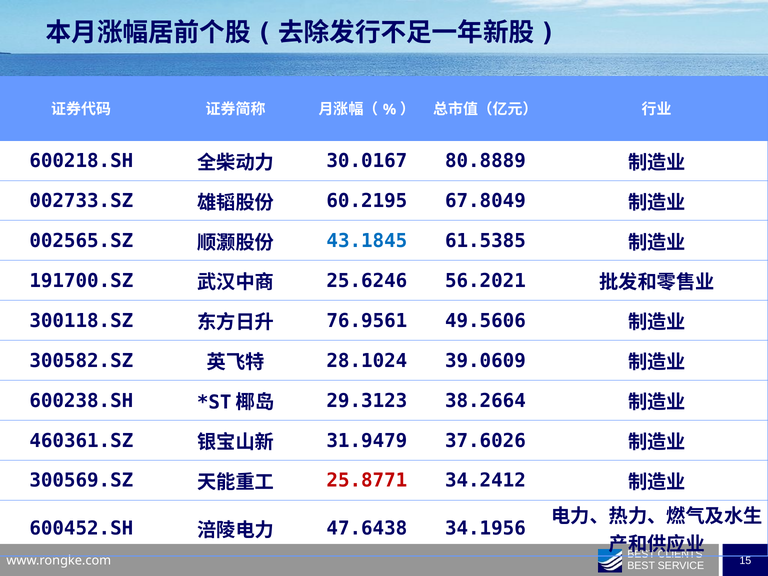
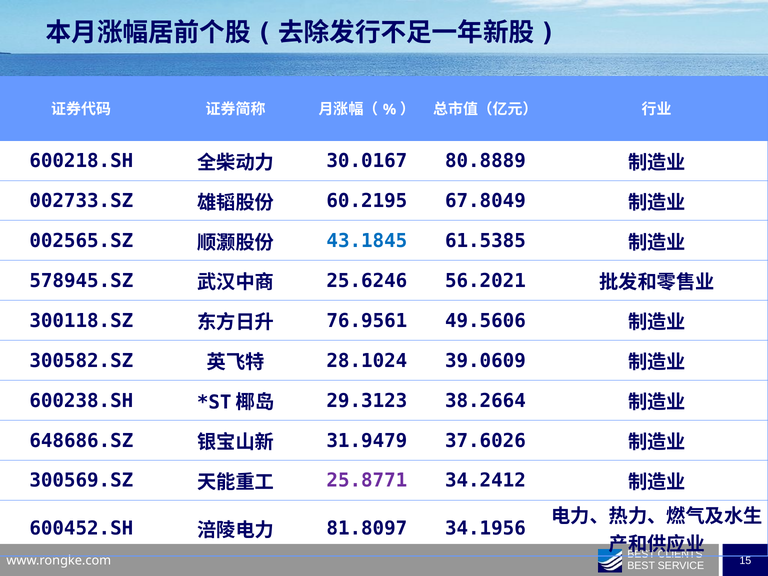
191700.SZ: 191700.SZ -> 578945.SZ
460361.SZ: 460361.SZ -> 648686.SZ
25.8771 colour: red -> purple
47.6438: 47.6438 -> 81.8097
